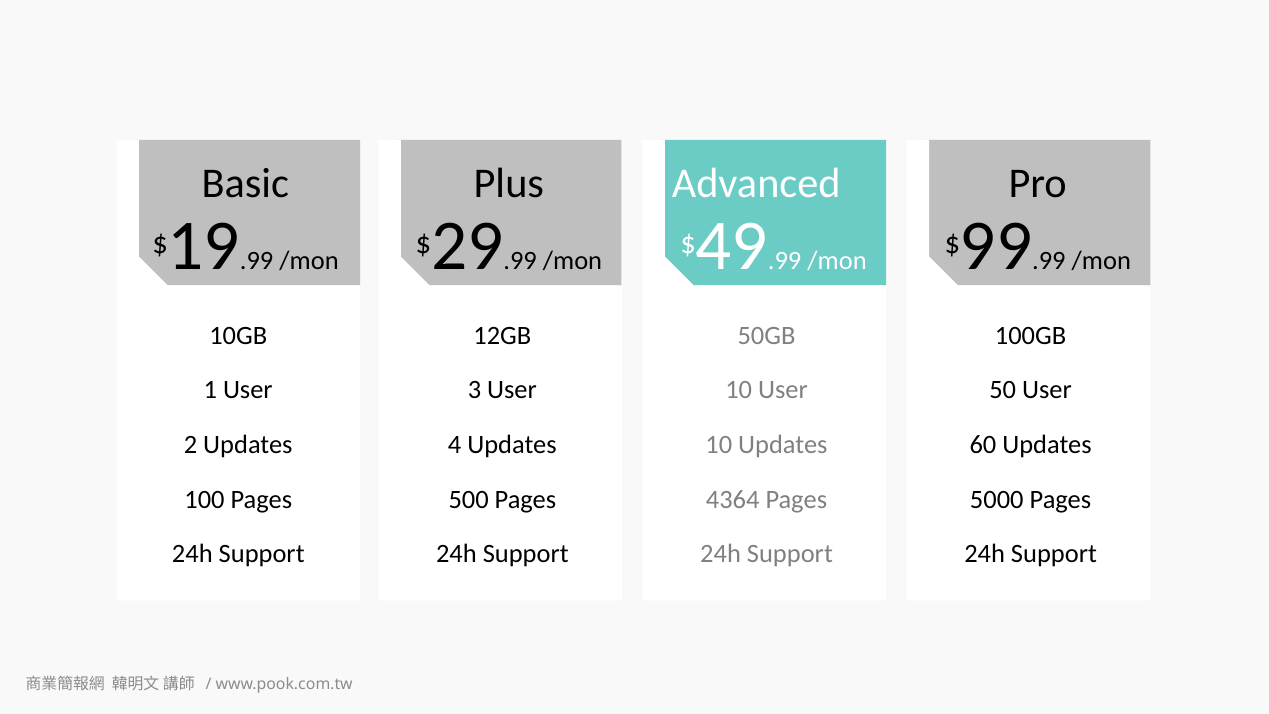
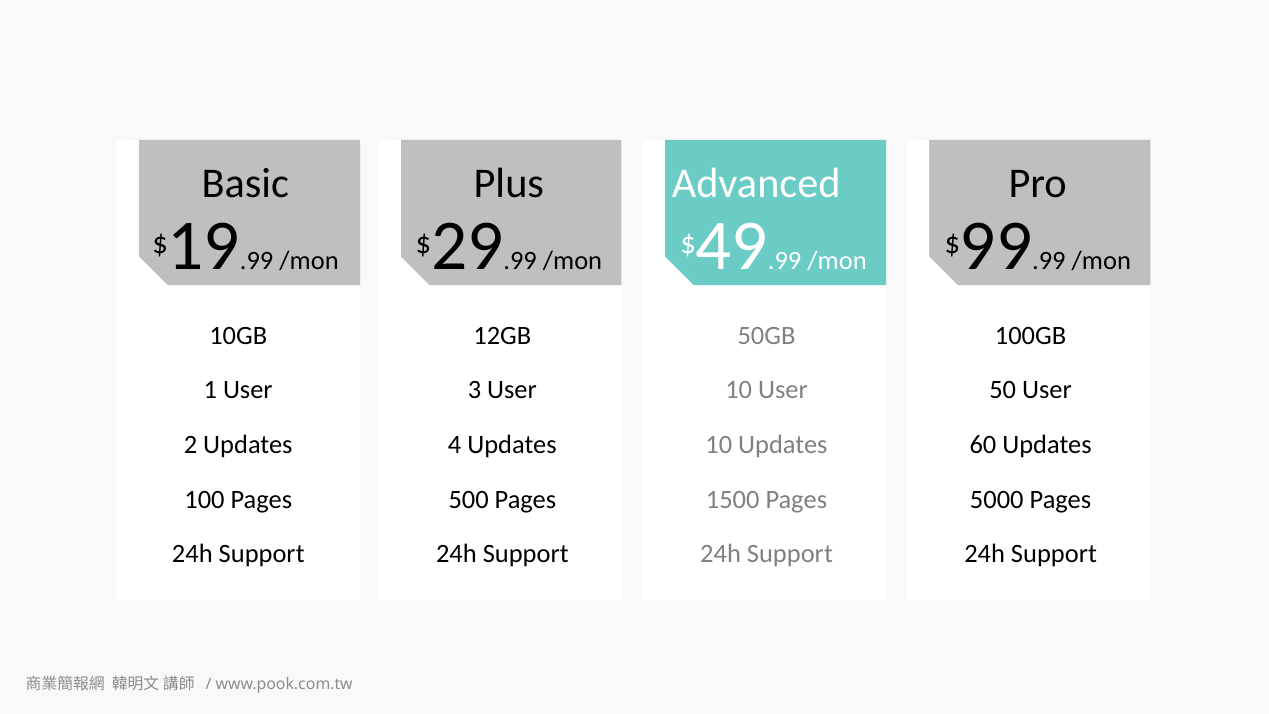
4364: 4364 -> 1500
